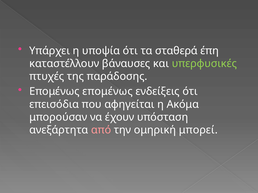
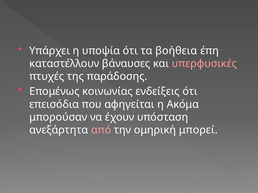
σταθερά: σταθερά -> βοήθεια
υπερφυσικές colour: light green -> pink
Επομένως επομένως: επομένως -> κοινωνίας
